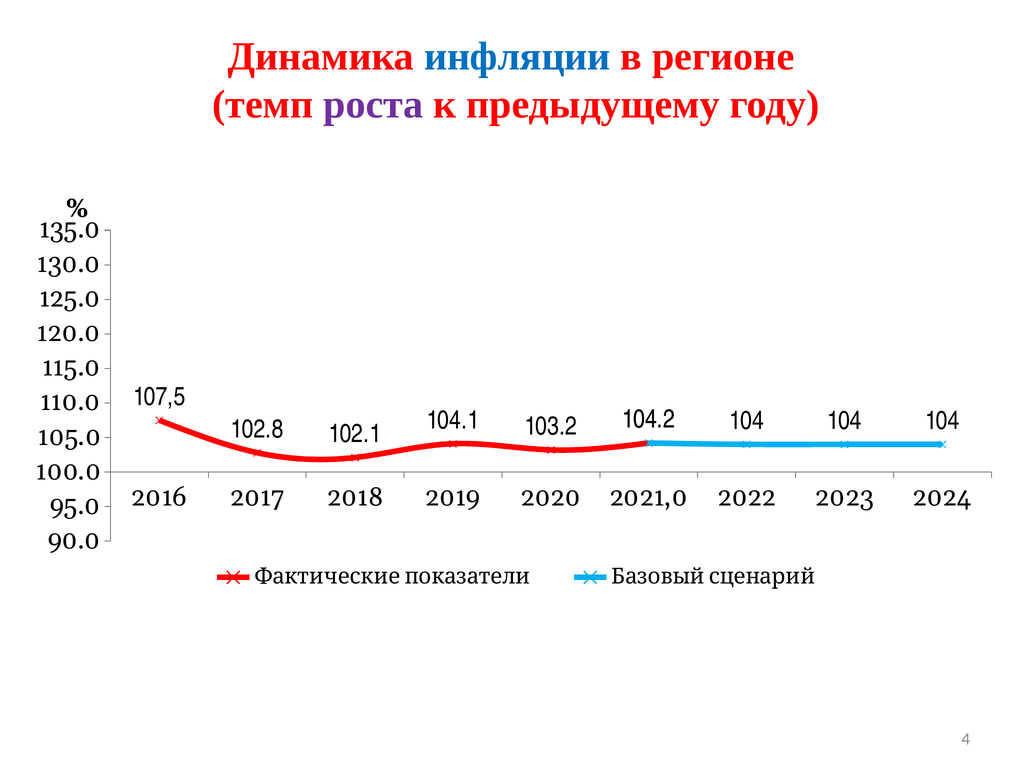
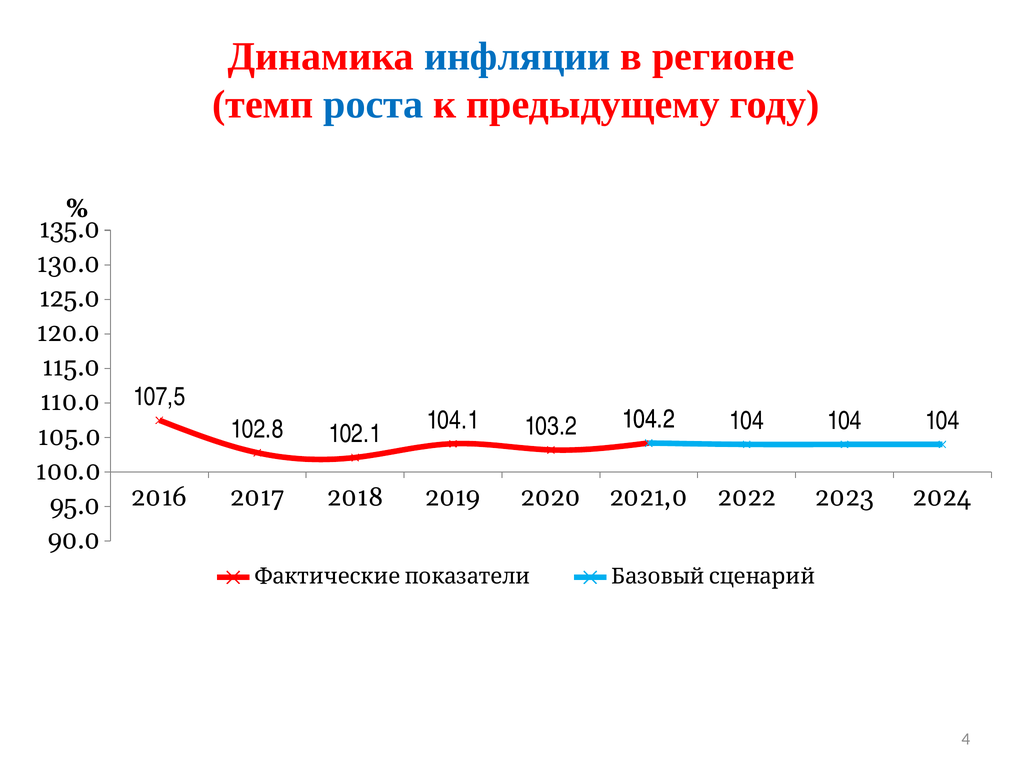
роста colour: purple -> blue
